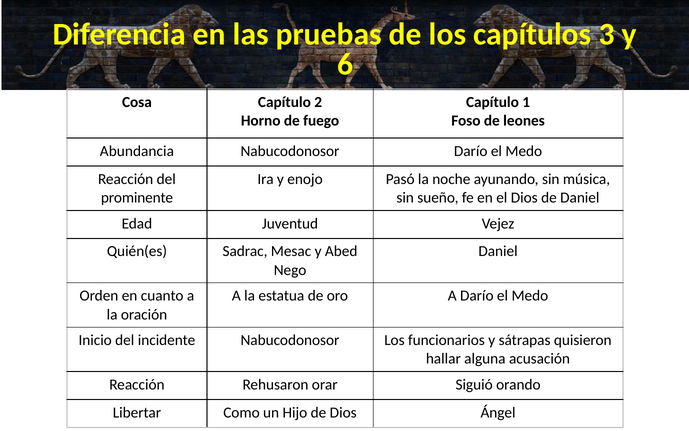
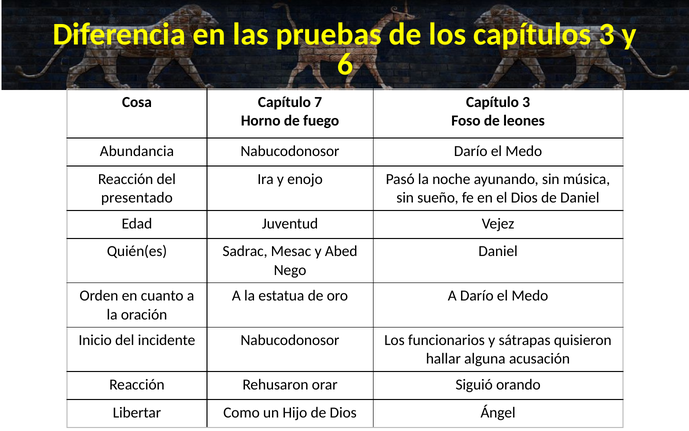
2: 2 -> 7
Capítulo 1: 1 -> 3
prominente: prominente -> presentado
